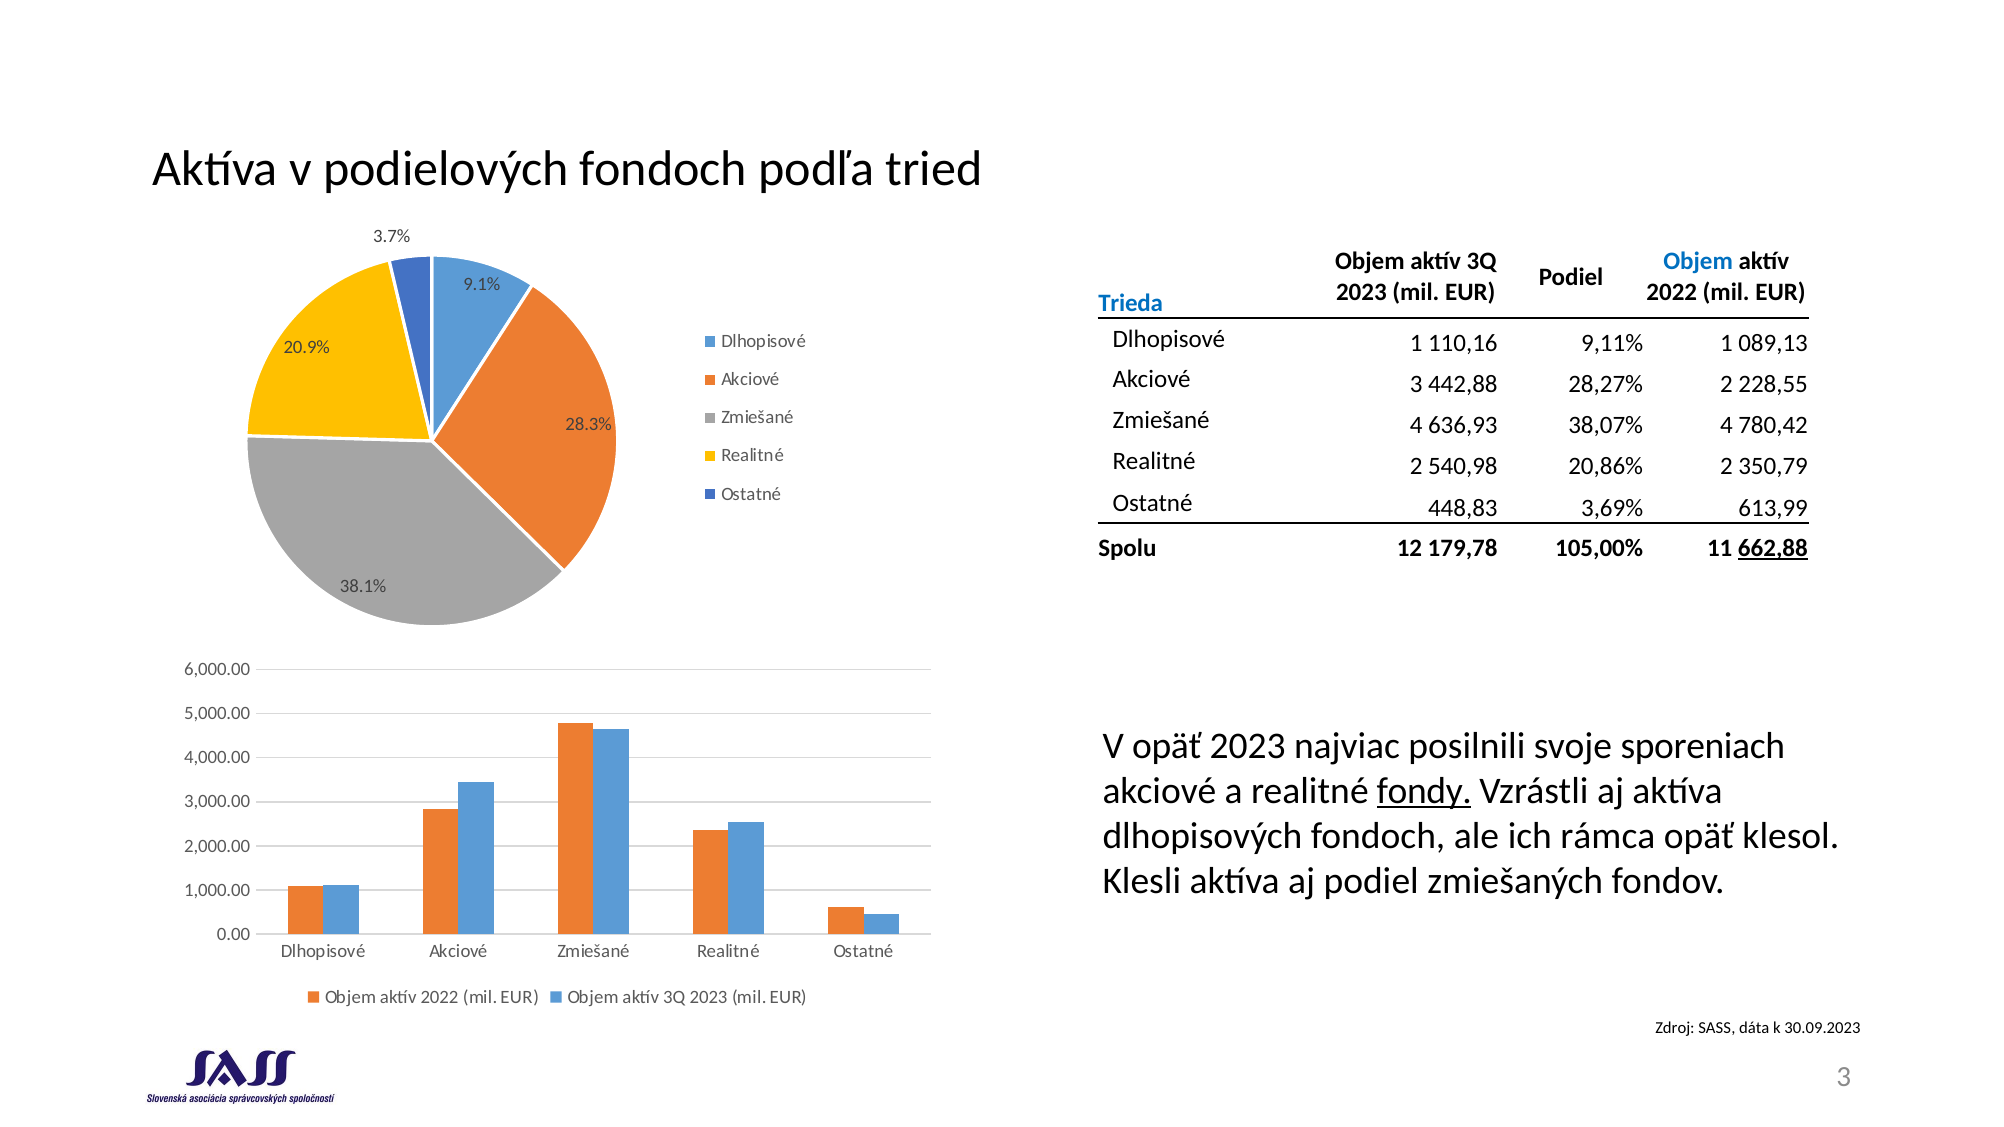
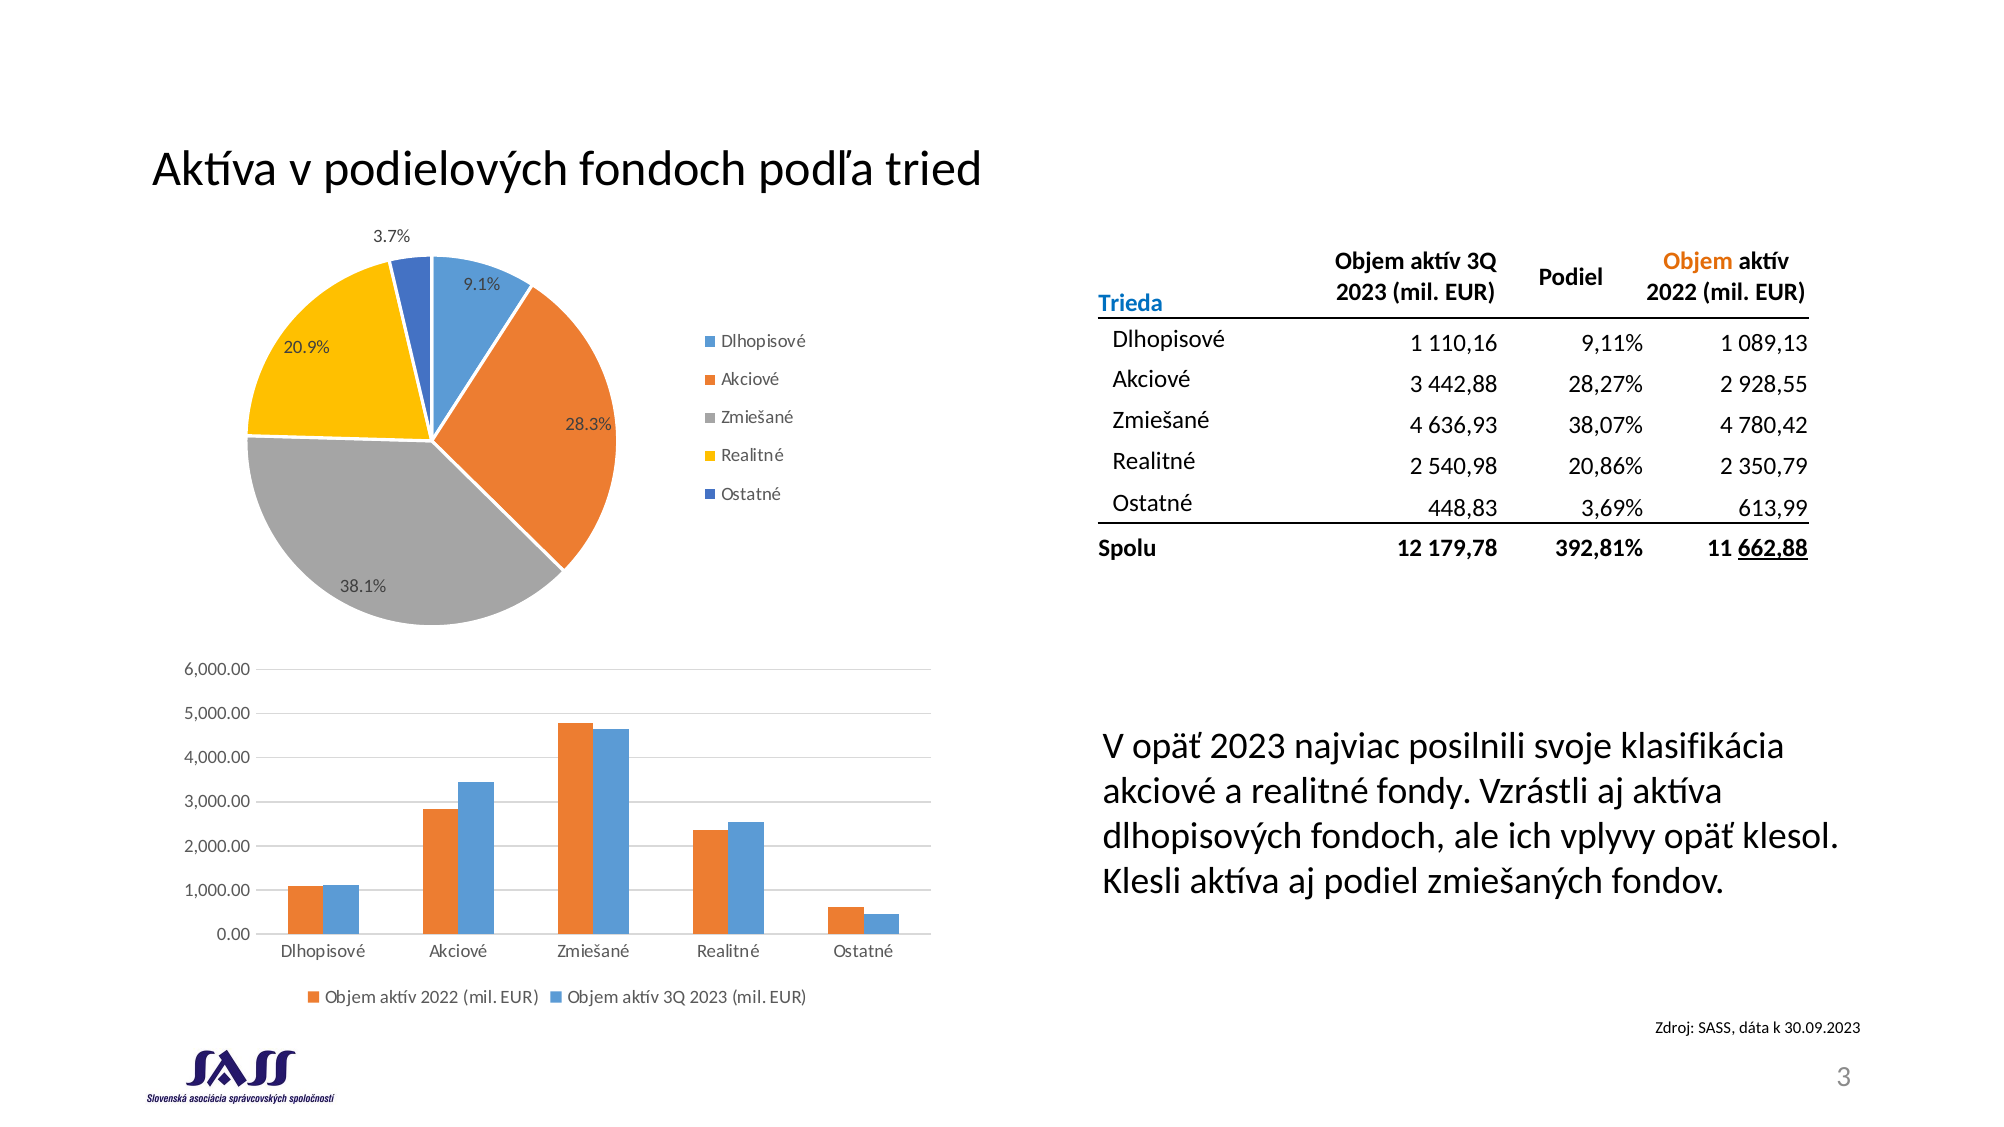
Objem at (1698, 262) colour: blue -> orange
228,55: 228,55 -> 928,55
105,00%: 105,00% -> 392,81%
sporeniach: sporeniach -> klasifikácia
fondy underline: present -> none
rámca: rámca -> vplyvy
